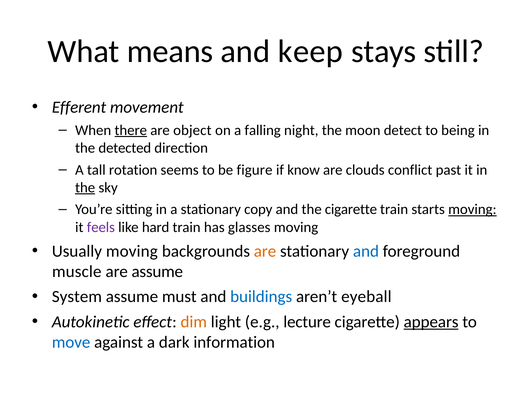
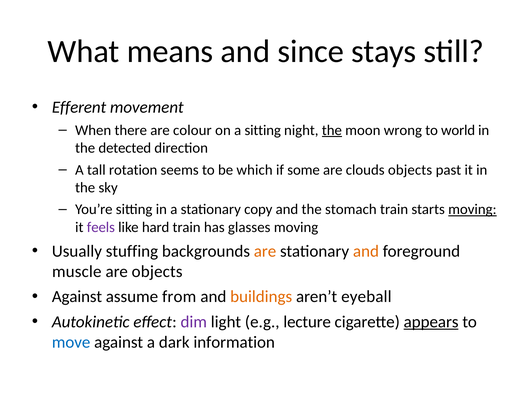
keep: keep -> since
there underline: present -> none
object: object -> colour
a falling: falling -> sitting
the at (332, 130) underline: none -> present
detect: detect -> wrong
being: being -> world
figure: figure -> which
know: know -> some
clouds conflict: conflict -> objects
the at (85, 188) underline: present -> none
the cigarette: cigarette -> stomach
Usually moving: moving -> stuffing
and at (366, 251) colour: blue -> orange
are assume: assume -> objects
System at (77, 297): System -> Against
must: must -> from
buildings colour: blue -> orange
dim colour: orange -> purple
